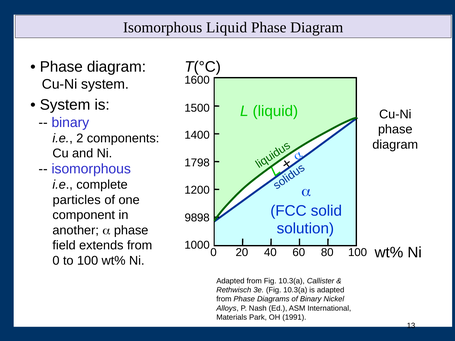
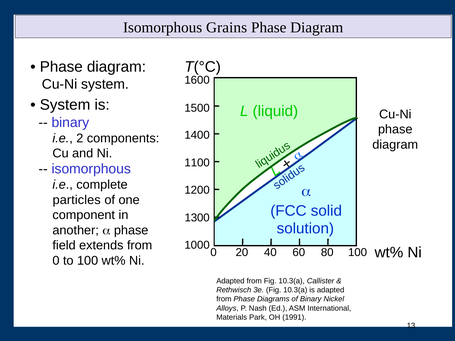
Isomorphous Liquid: Liquid -> Grains
1798: 1798 -> 1100
9898: 9898 -> 1300
